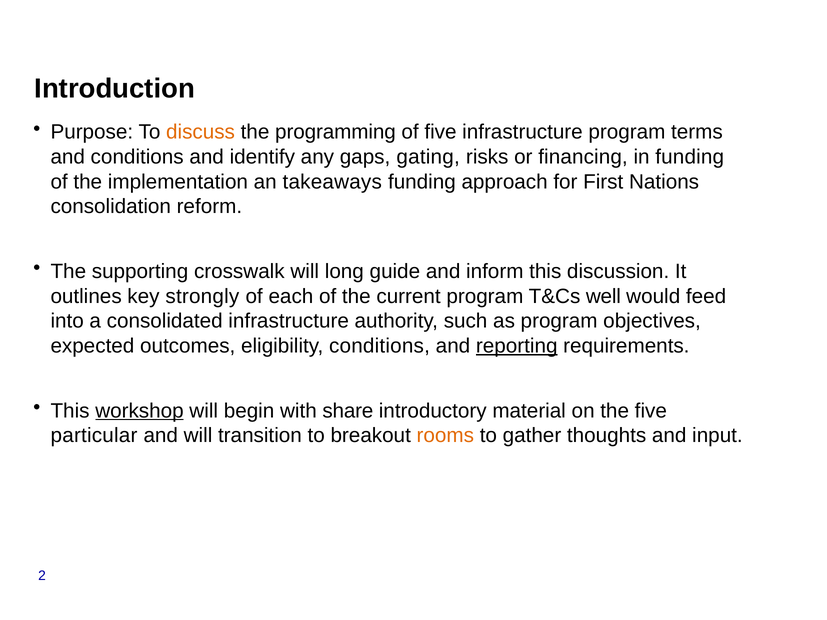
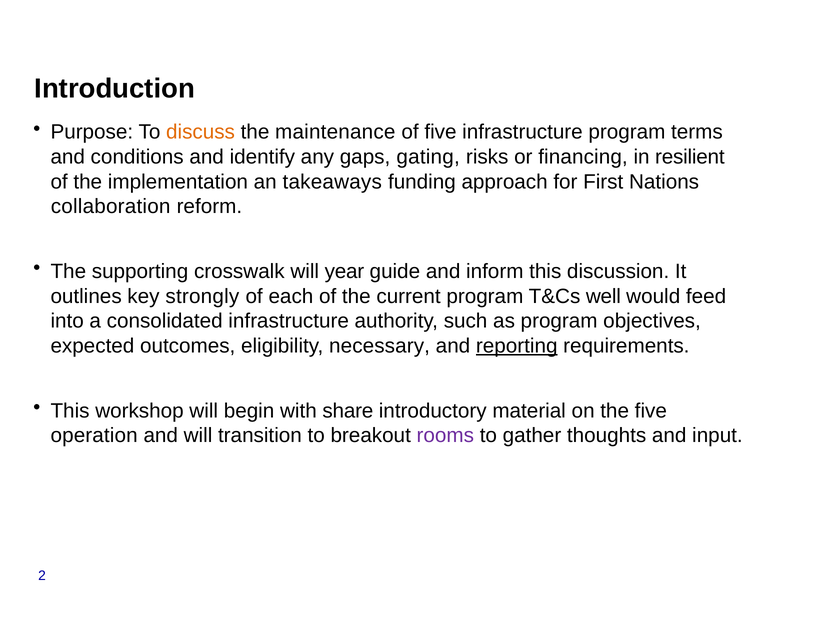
programming: programming -> maintenance
in funding: funding -> resilient
consolidation: consolidation -> collaboration
long: long -> year
eligibility conditions: conditions -> necessary
workshop underline: present -> none
particular: particular -> operation
rooms colour: orange -> purple
